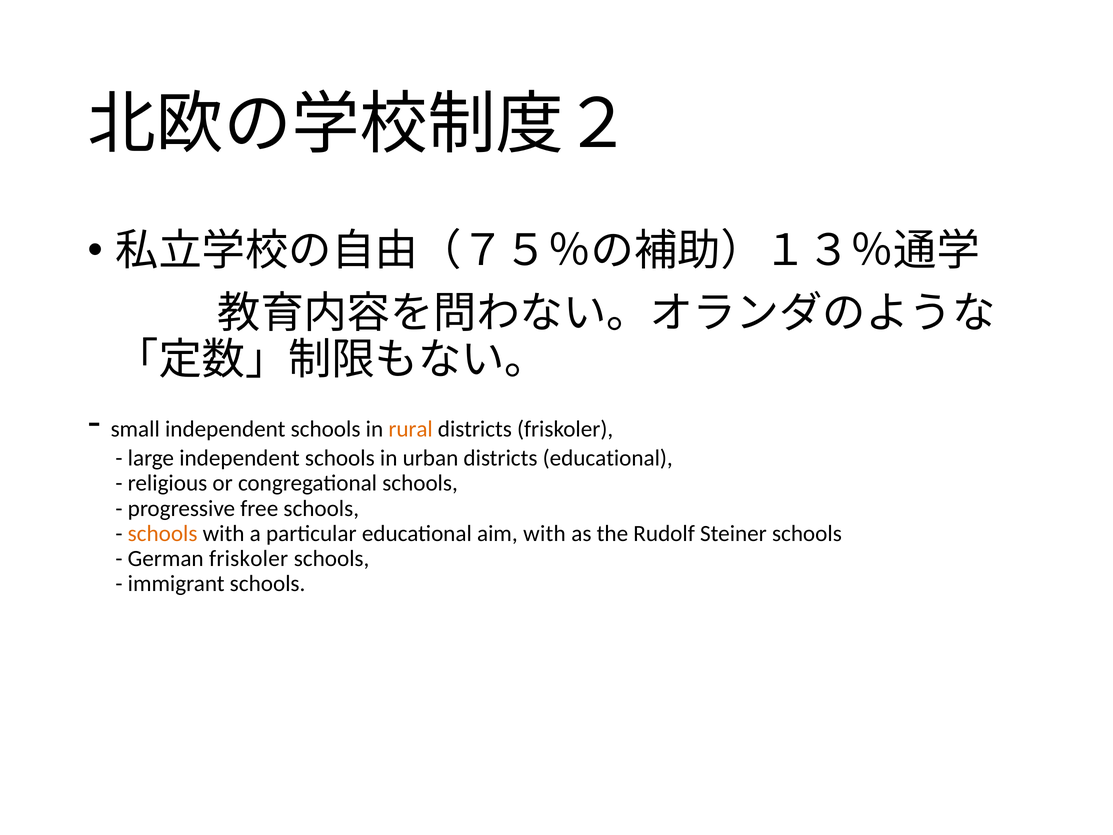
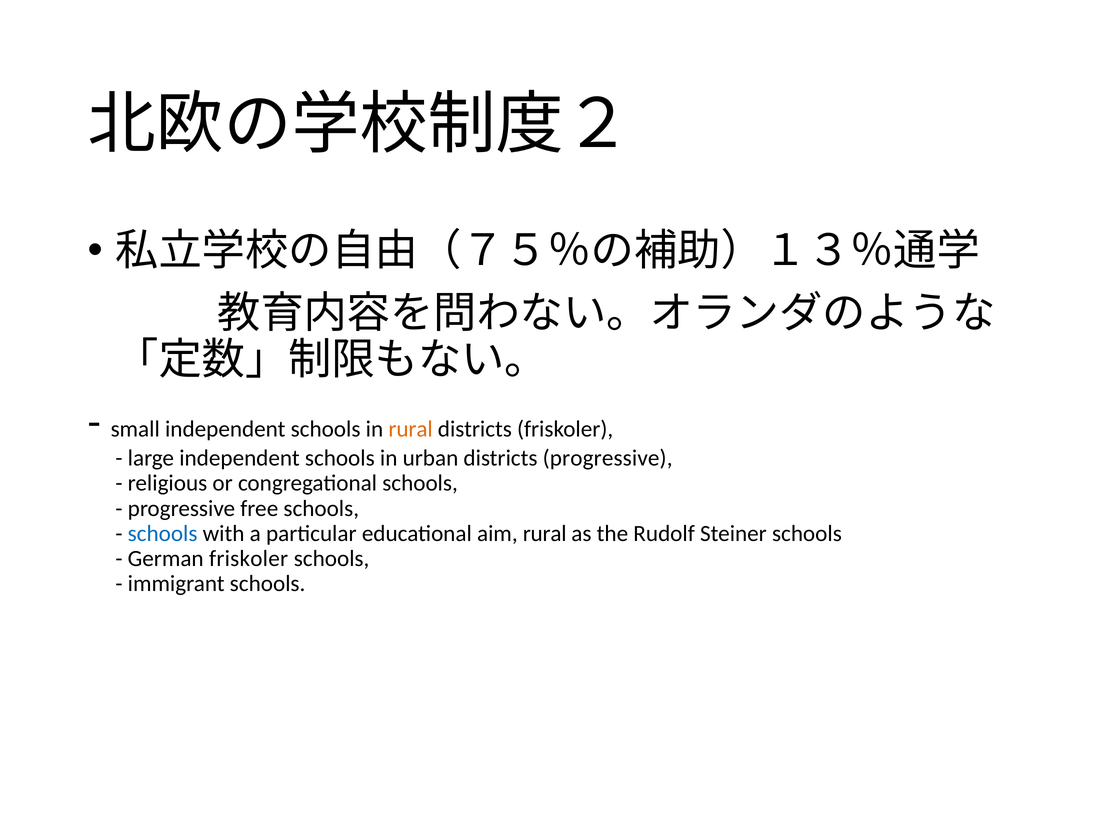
districts educational: educational -> progressive
schools at (163, 533) colour: orange -> blue
aim with: with -> rural
